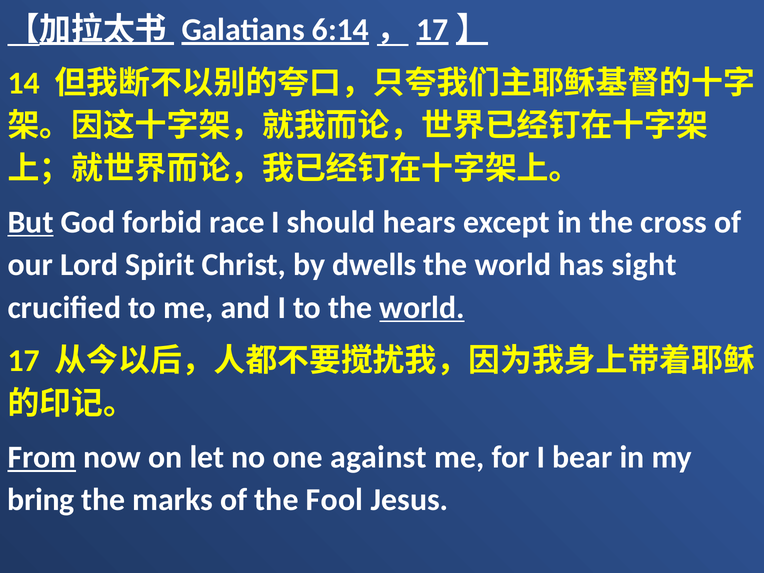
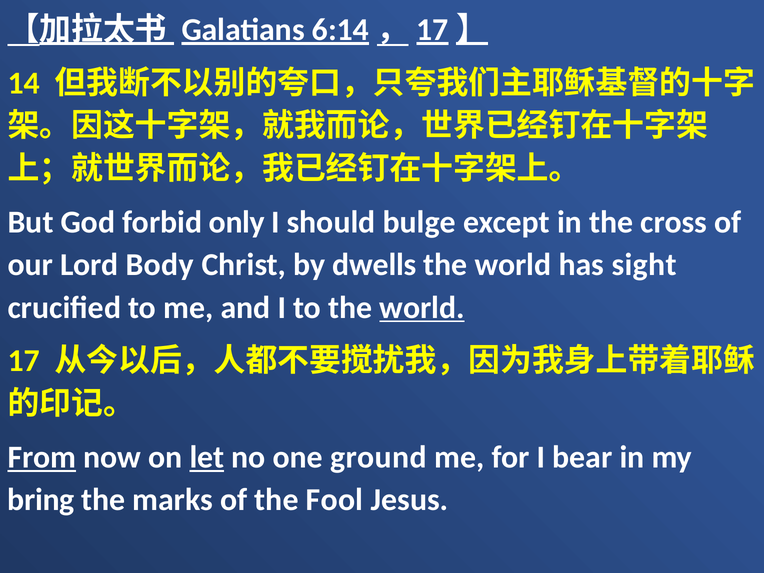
But underline: present -> none
race: race -> only
hears: hears -> bulge
Spirit: Spirit -> Body
let underline: none -> present
against: against -> ground
